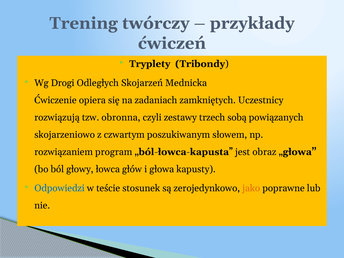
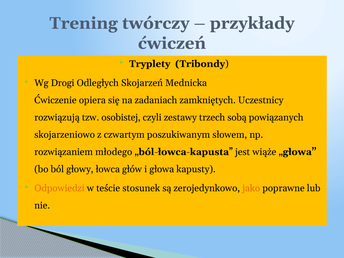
obronna: obronna -> osobistej
program: program -> młodego
obraz: obraz -> wiąże
Odpowiedzi colour: blue -> orange
